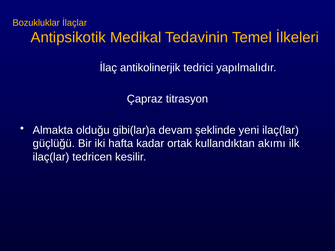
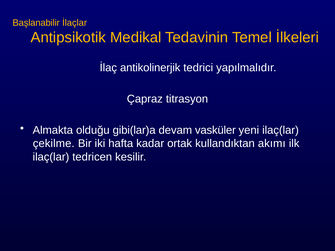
Bozukluklar: Bozukluklar -> Başlanabilir
şeklinde: şeklinde -> vasküler
güçlüğü: güçlüğü -> çekilme
